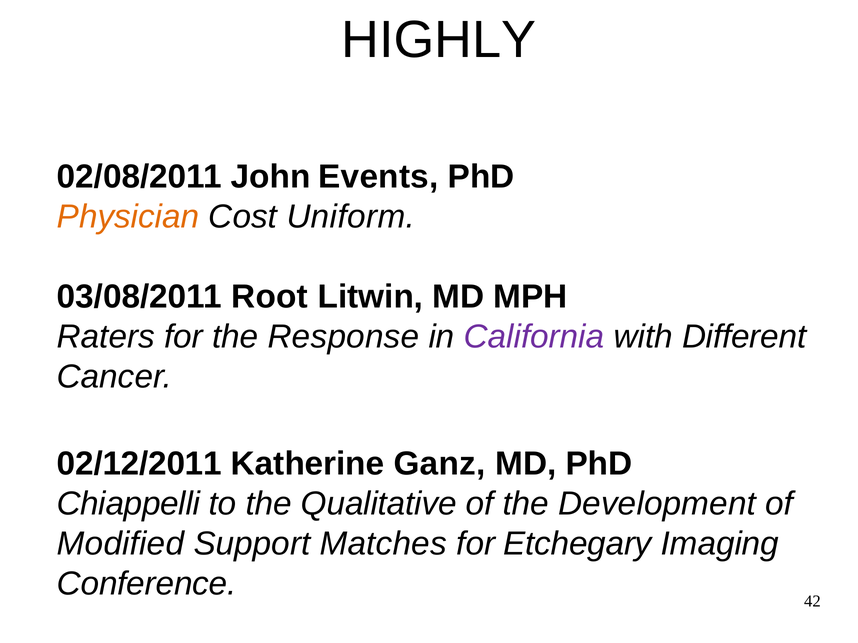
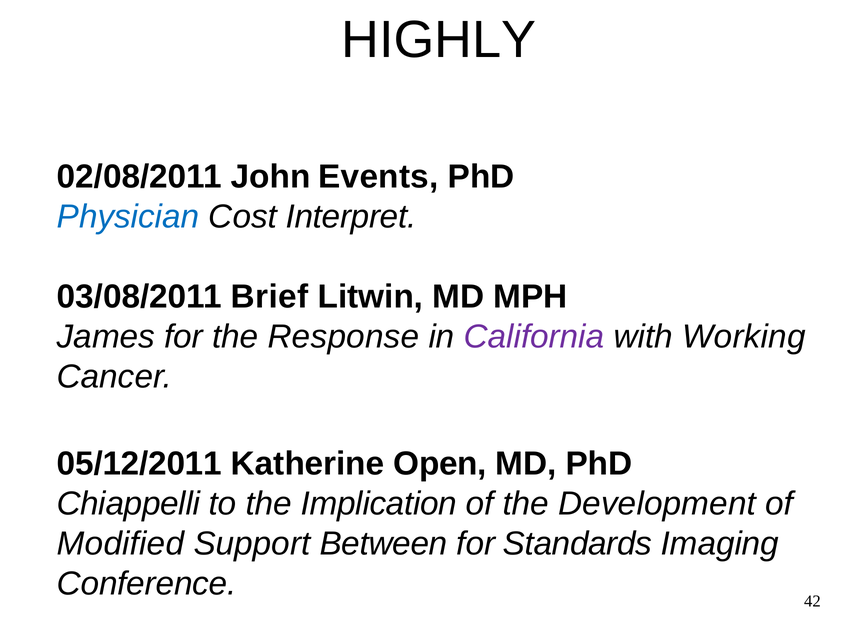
Physician colour: orange -> blue
Uniform: Uniform -> Interpret
Root: Root -> Brief
Raters: Raters -> James
Different: Different -> Working
02/12/2011: 02/12/2011 -> 05/12/2011
Ganz: Ganz -> Open
Qualitative: Qualitative -> Implication
Matches: Matches -> Between
Etchegary: Etchegary -> Standards
